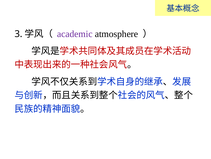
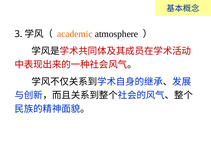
academic colour: purple -> orange
